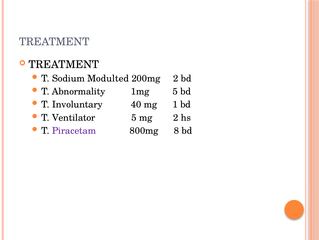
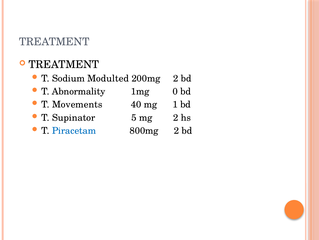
1mg 5: 5 -> 0
Involuntary: Involuntary -> Movements
Ventilator: Ventilator -> Supinator
Piracetam colour: purple -> blue
800mg 8: 8 -> 2
